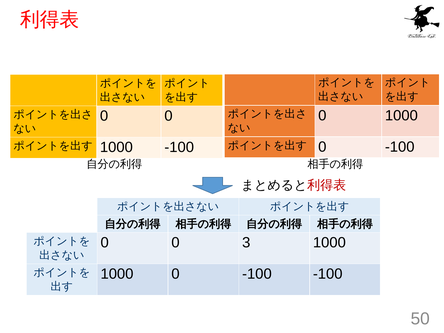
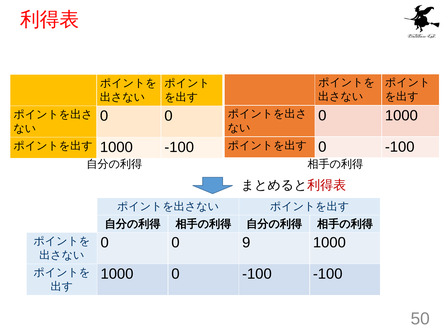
3: 3 -> 9
